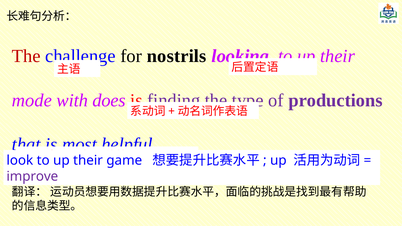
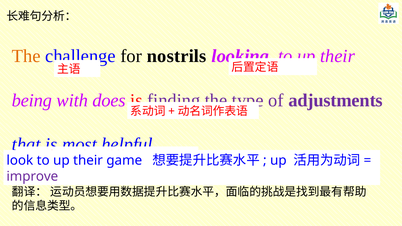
The at (26, 56) colour: red -> orange
mode: mode -> being
productions: productions -> adjustments
